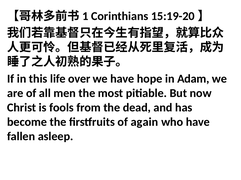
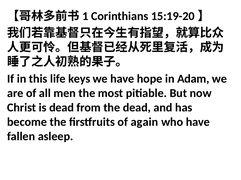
over: over -> keys
is fools: fools -> dead
